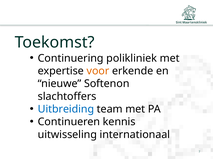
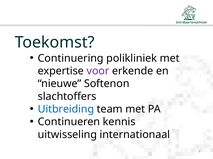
voor colour: orange -> purple
